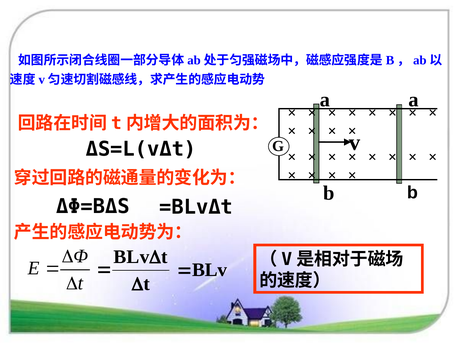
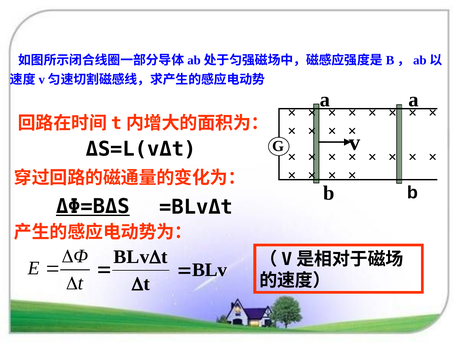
ΔΦ=BΔS underline: none -> present
